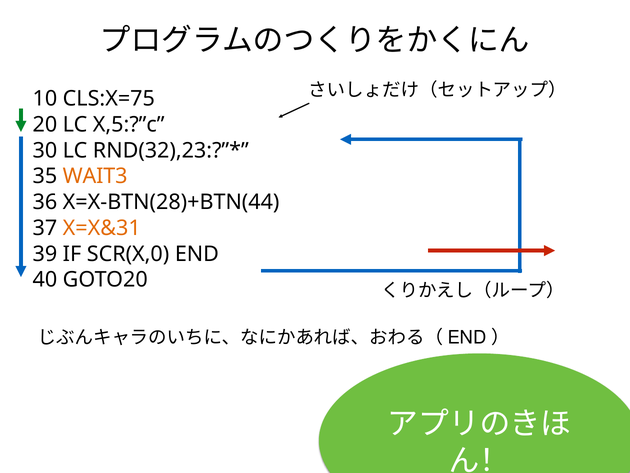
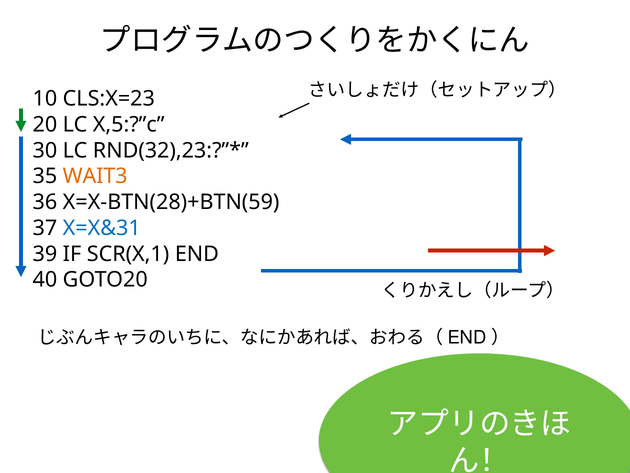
CLS:X=75: CLS:X=75 -> CLS:X=23
X=X-BTN(28)+BTN(44: X=X-BTN(28)+BTN(44 -> X=X-BTN(28)+BTN(59
X=X&31 colour: orange -> blue
SCR(X,0: SCR(X,0 -> SCR(X,1
